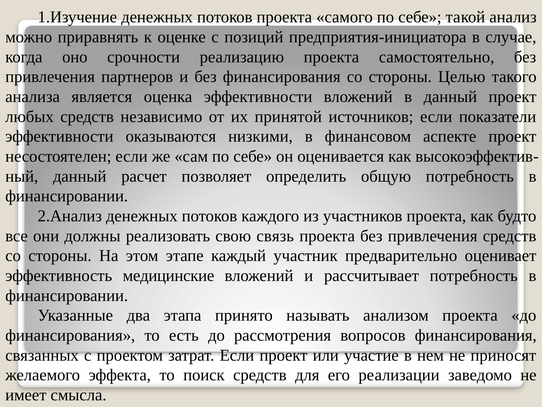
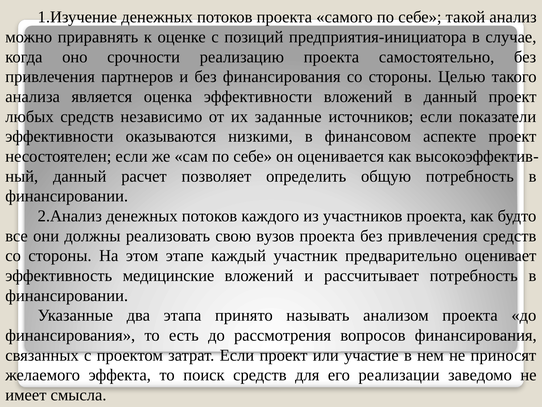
принятой: принятой -> заданные
связь: связь -> вузов
